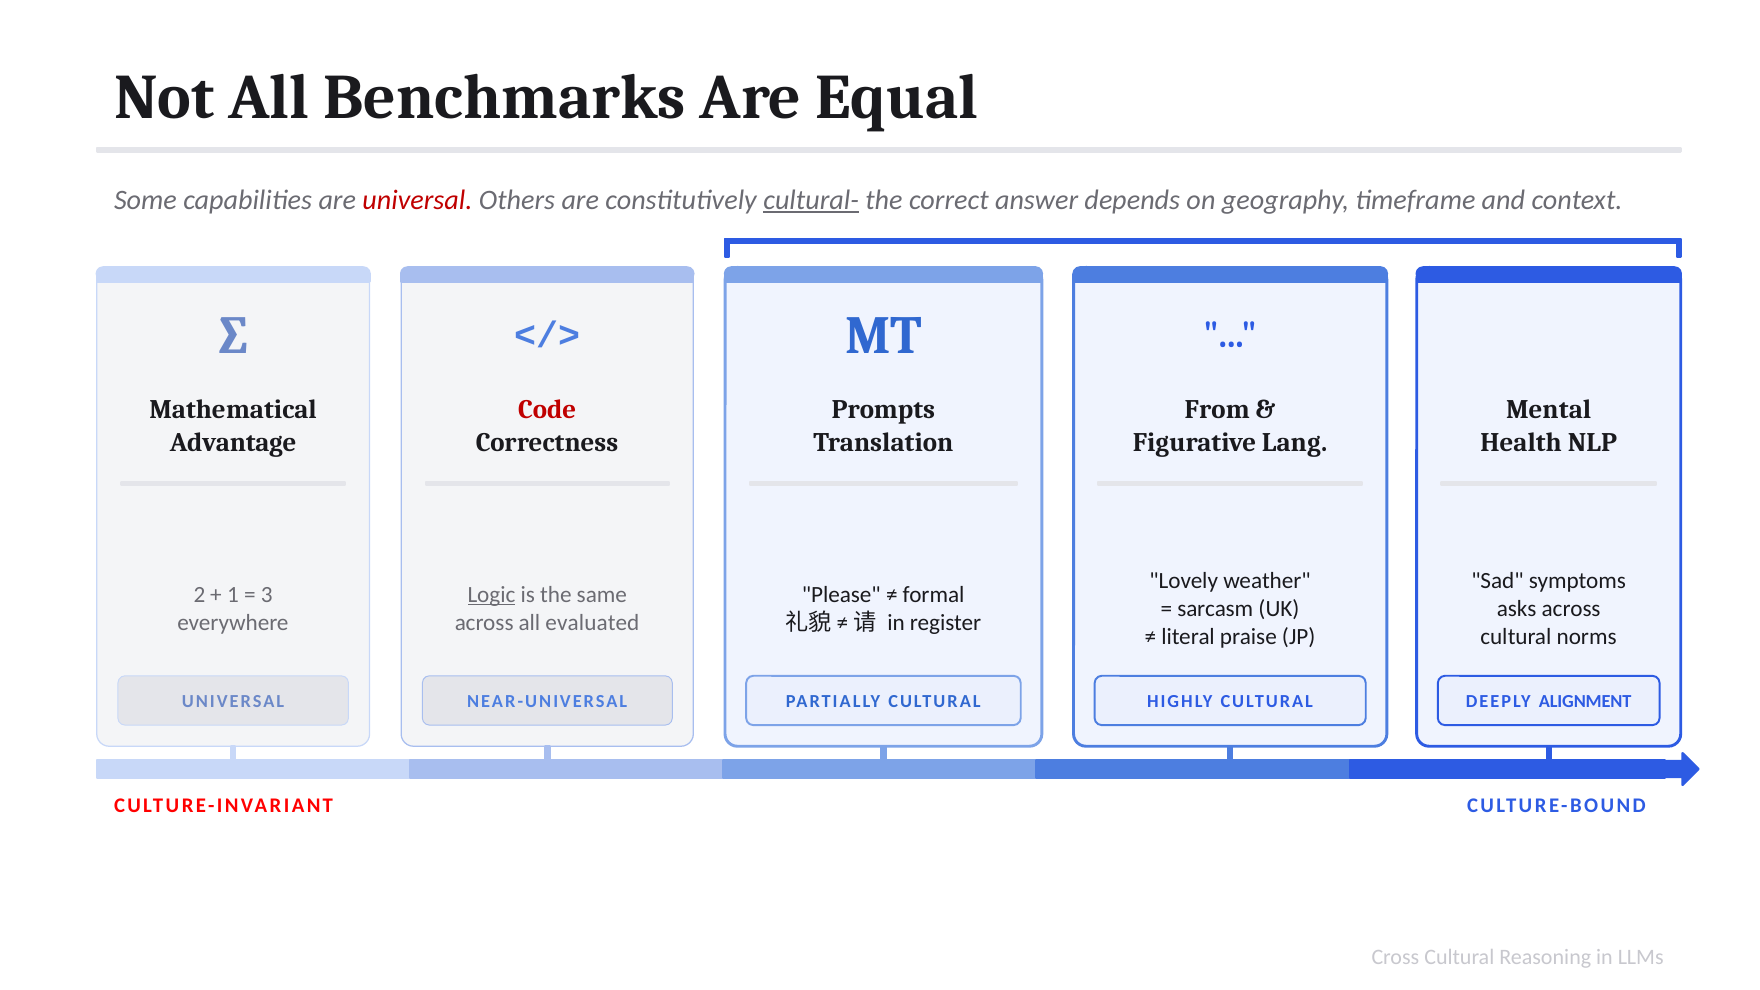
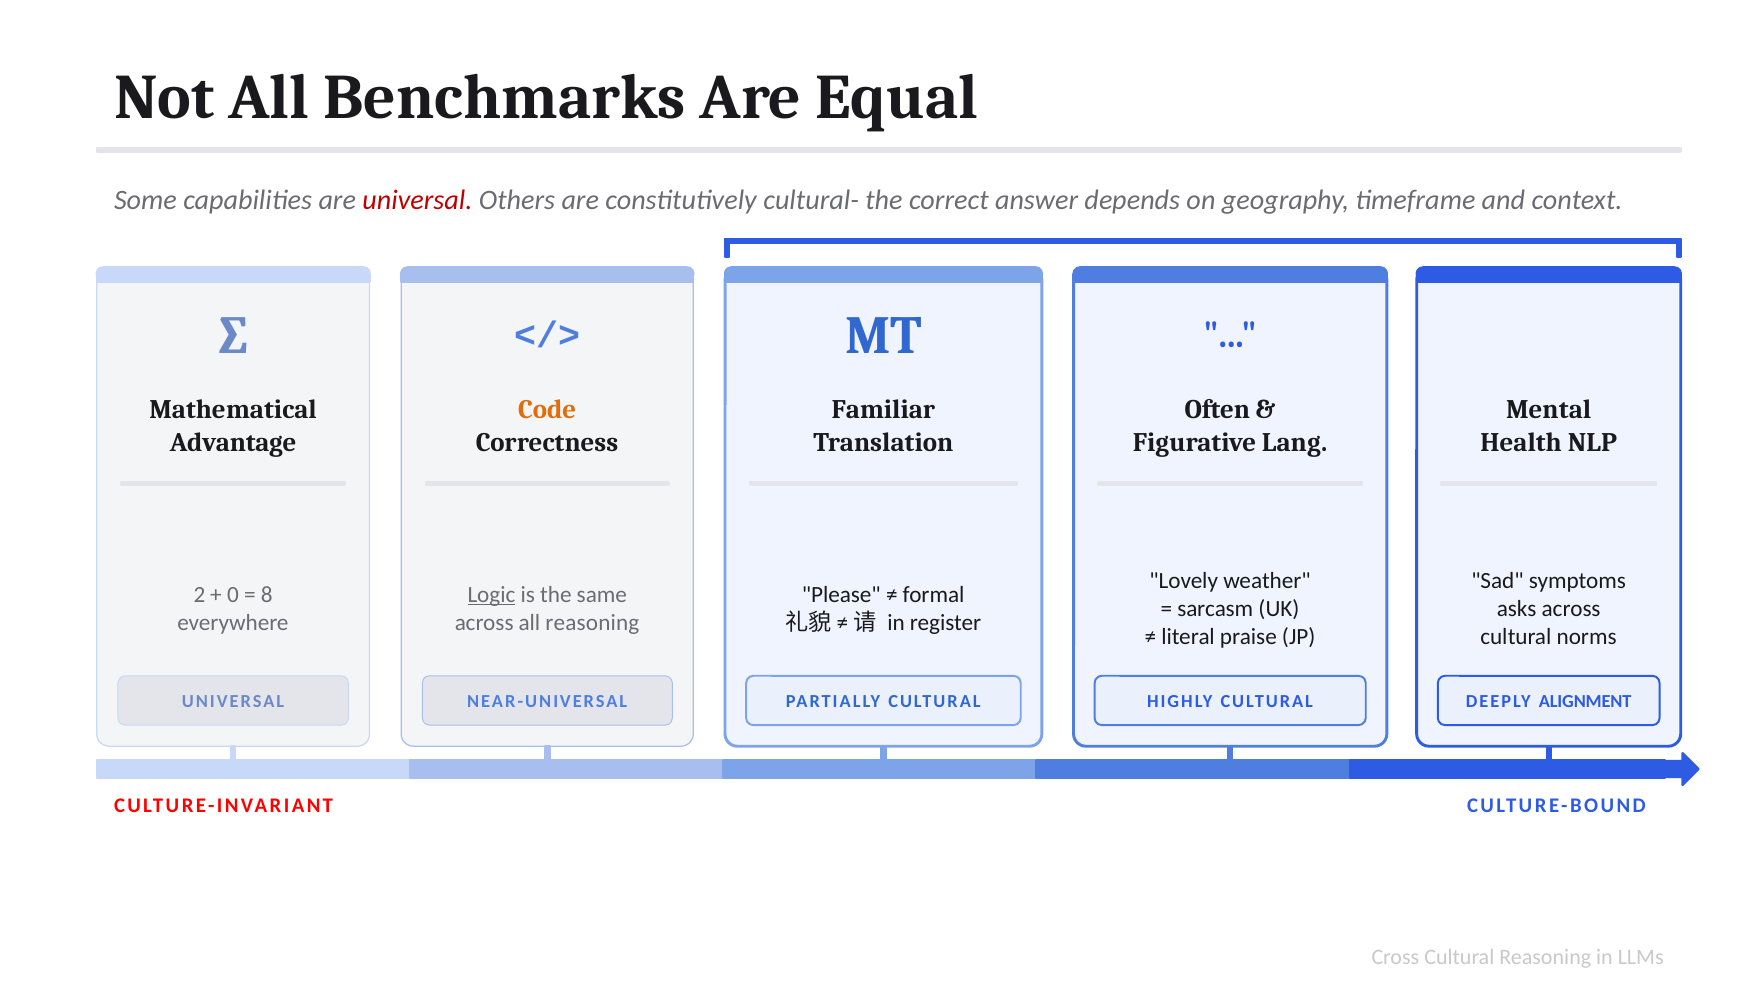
cultural- underline: present -> none
Code colour: red -> orange
Prompts: Prompts -> Familiar
From: From -> Often
1: 1 -> 0
3: 3 -> 8
all evaluated: evaluated -> reasoning
